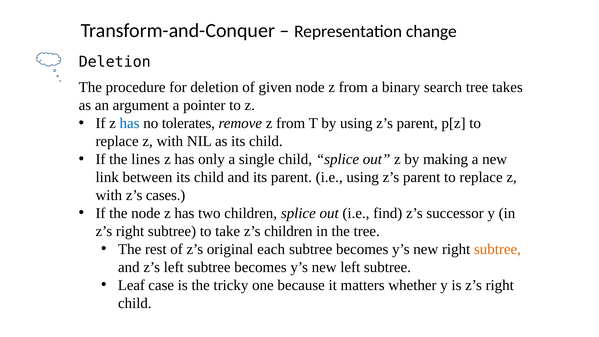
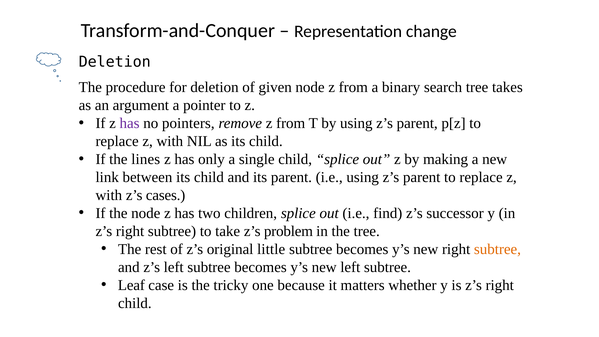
has at (130, 123) colour: blue -> purple
tolerates: tolerates -> pointers
z’s children: children -> problem
each: each -> little
